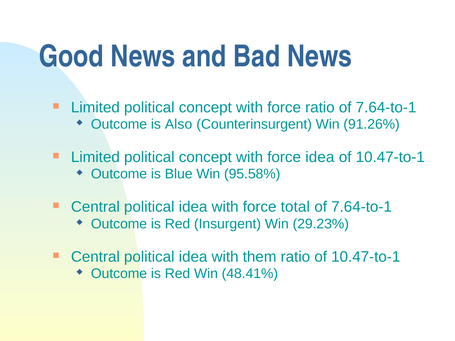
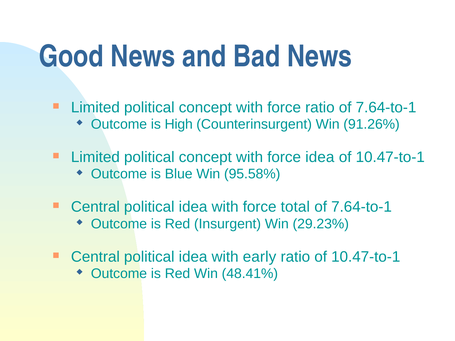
Also: Also -> High
them: them -> early
